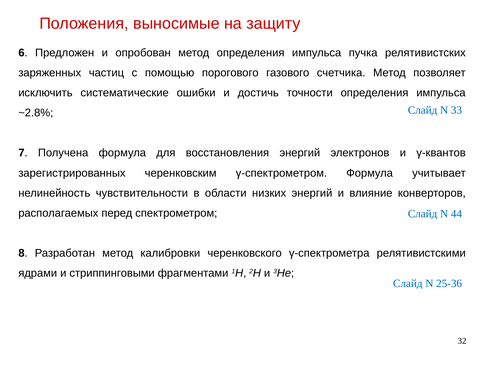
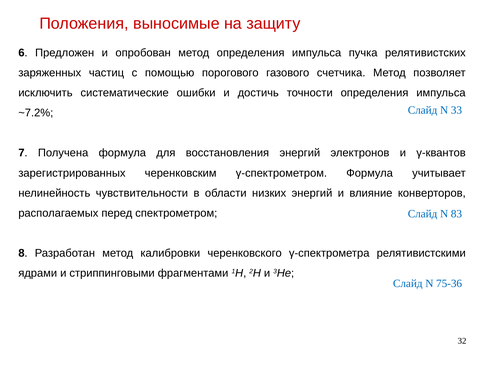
~2.8%: ~2.8% -> ~7.2%
44: 44 -> 83
25-36: 25-36 -> 75-36
